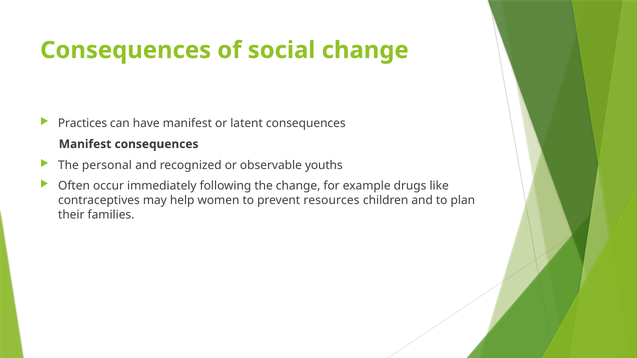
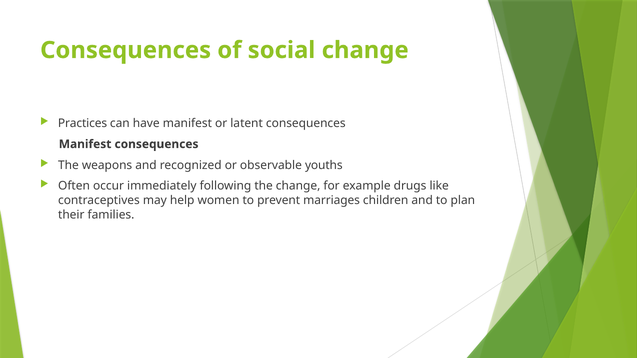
personal: personal -> weapons
resources: resources -> marriages
